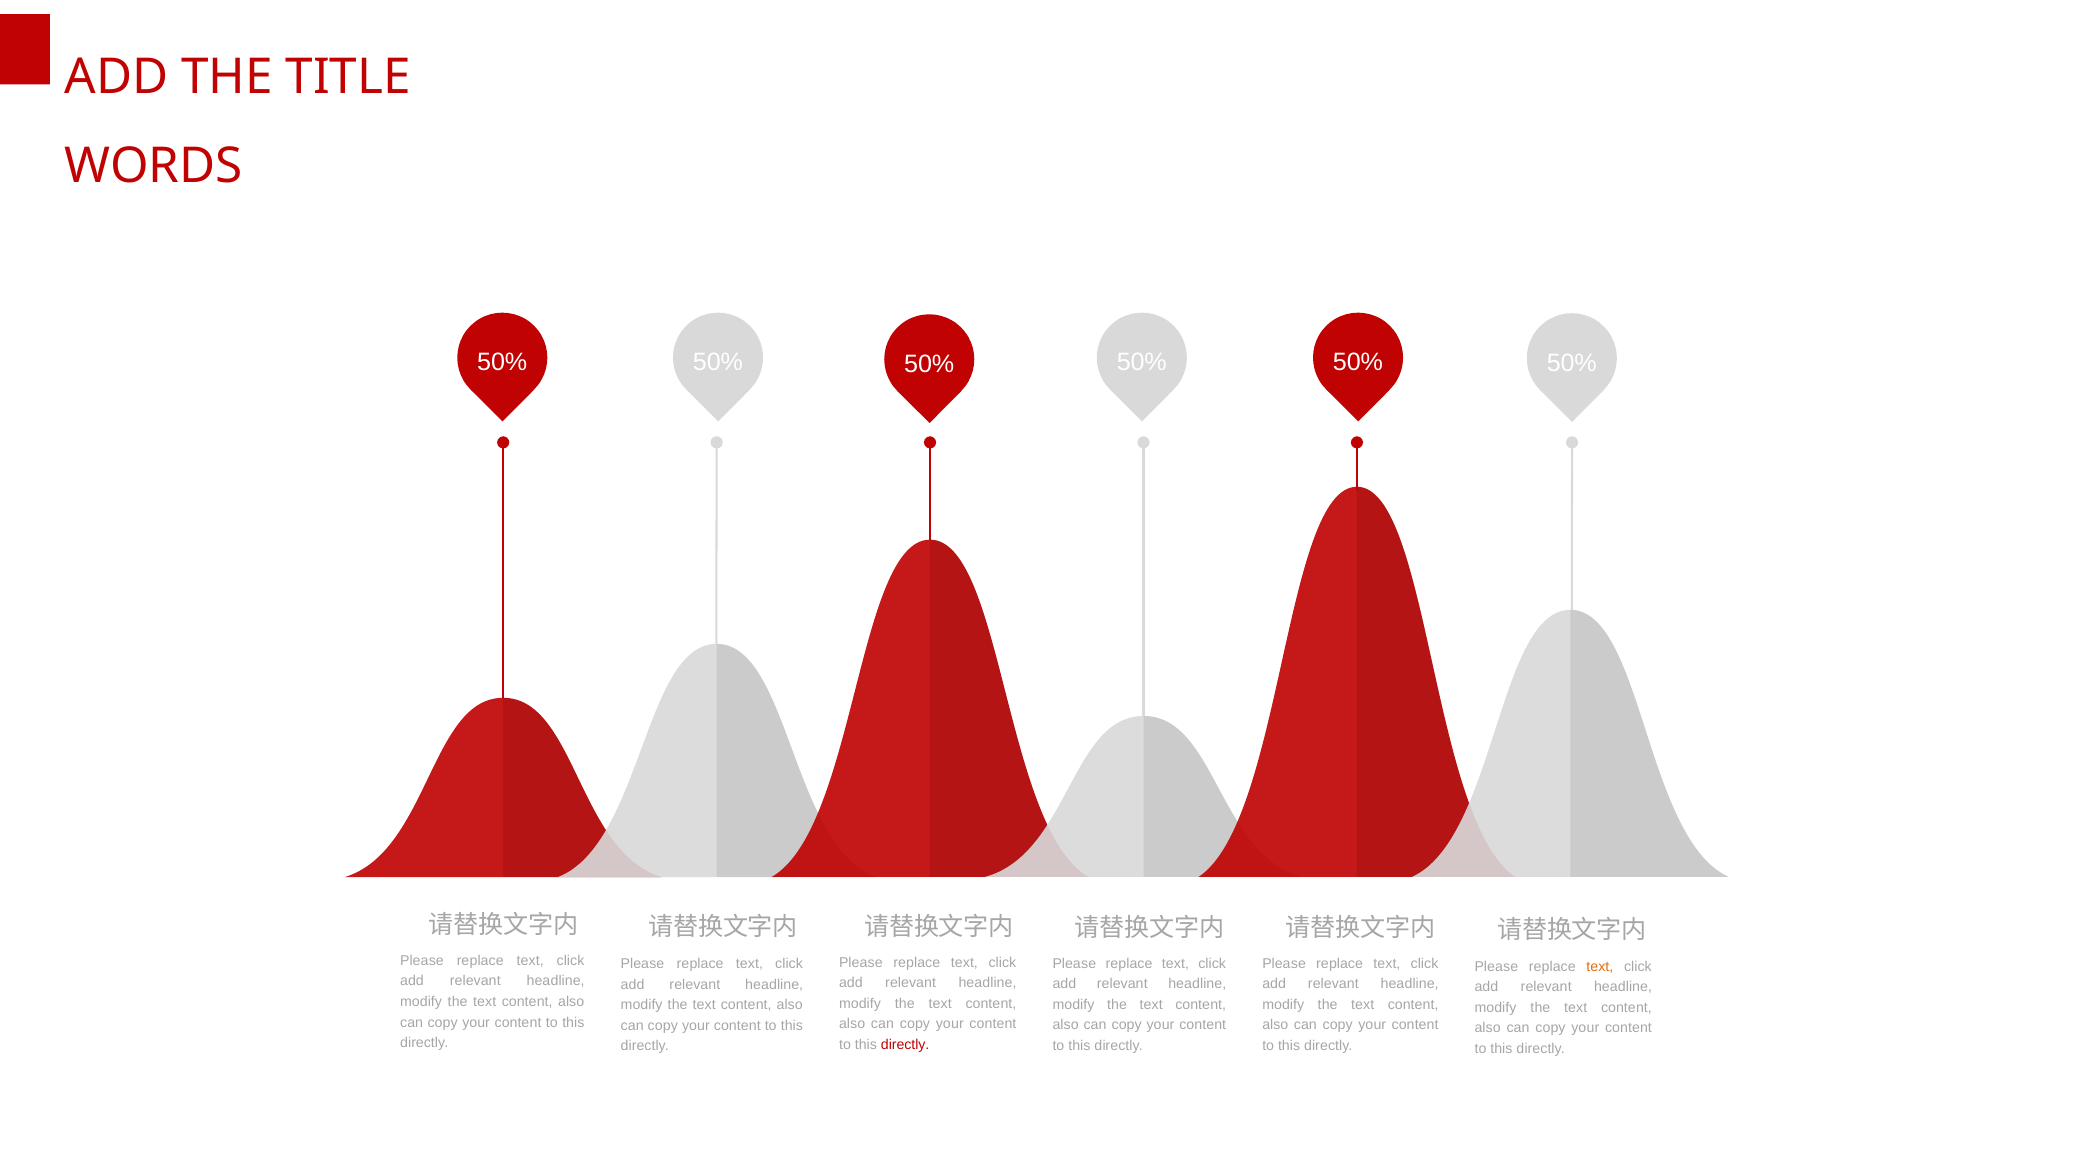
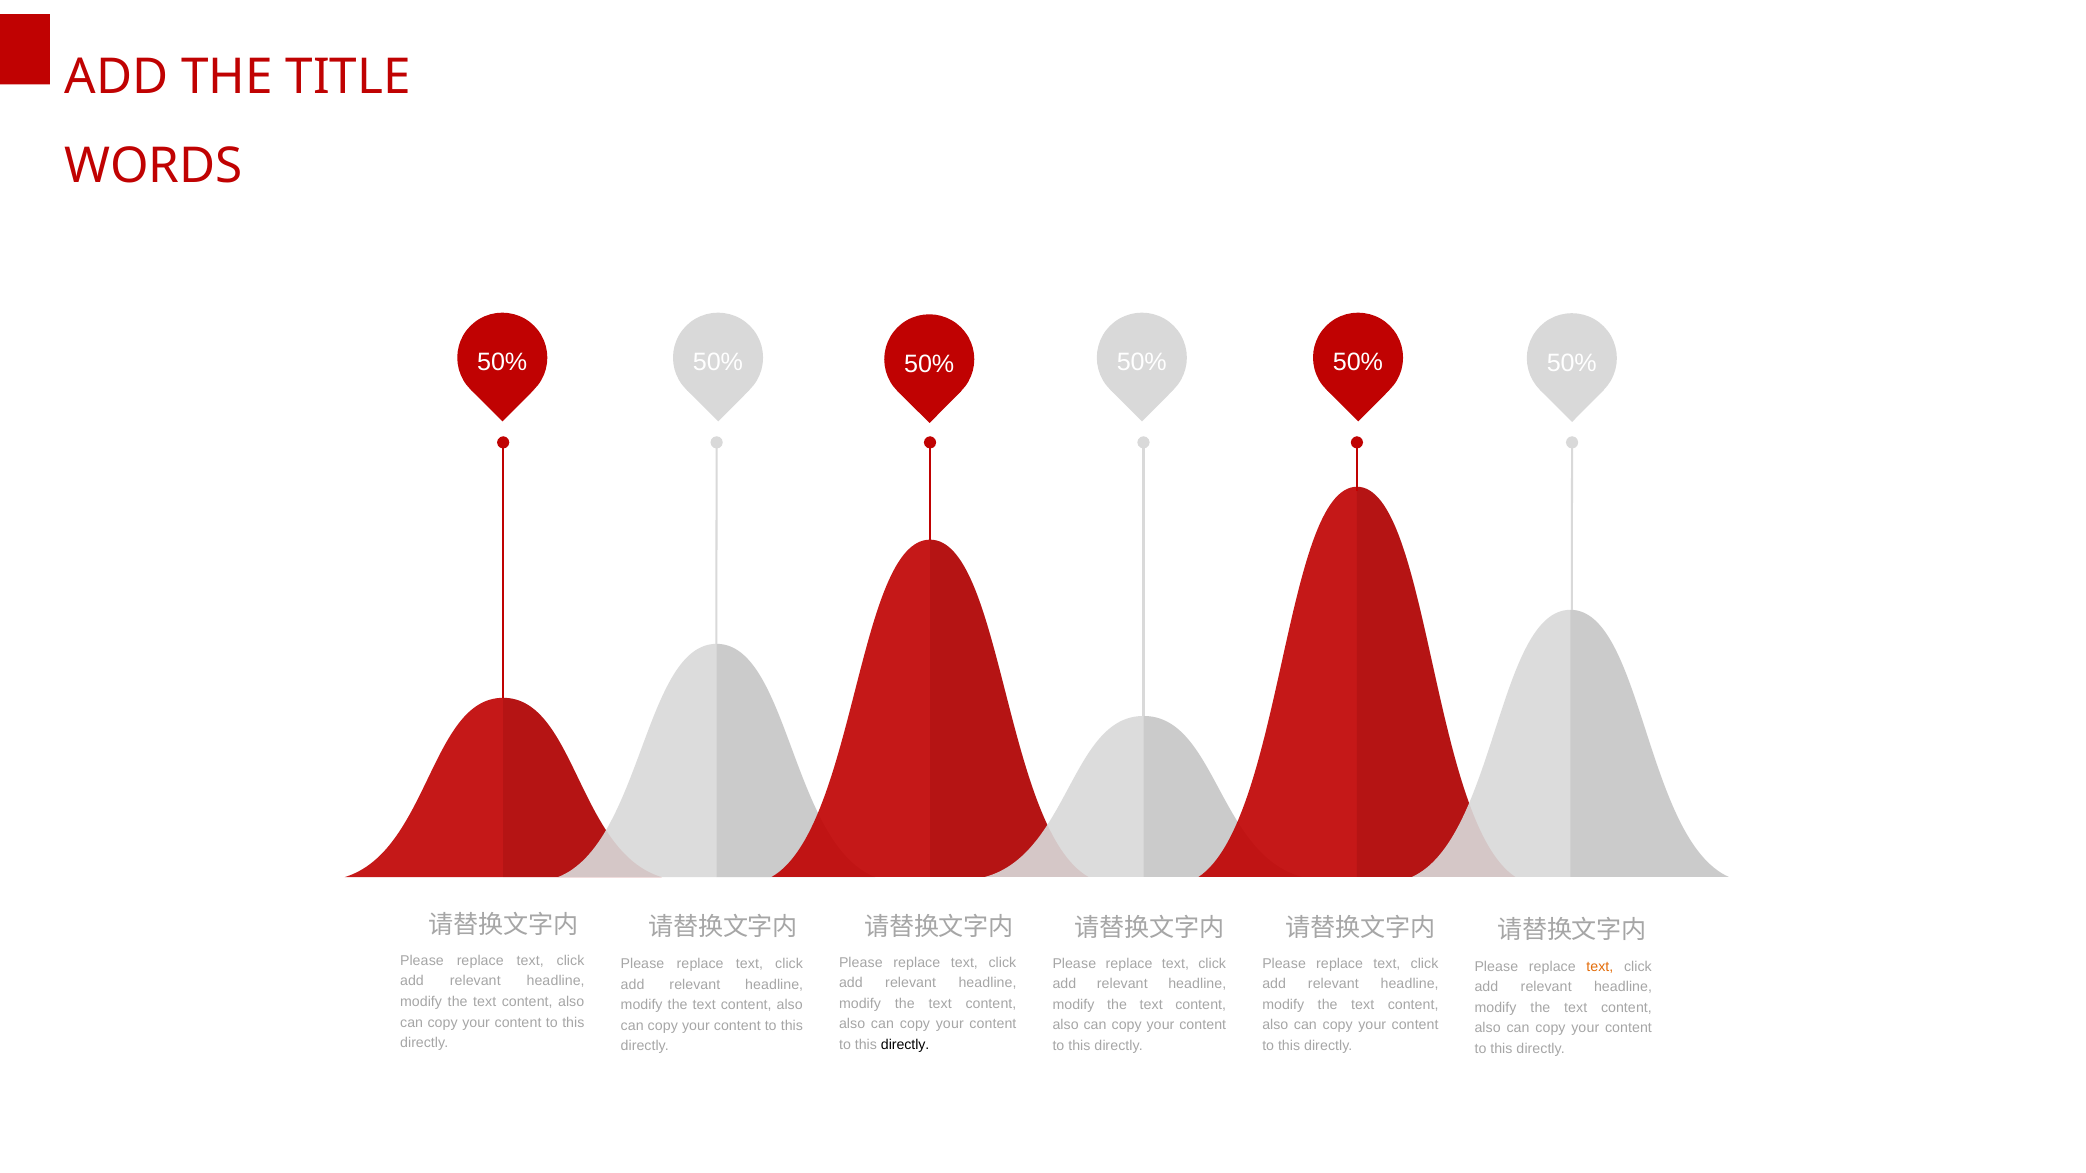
directly at (905, 1045) colour: red -> black
